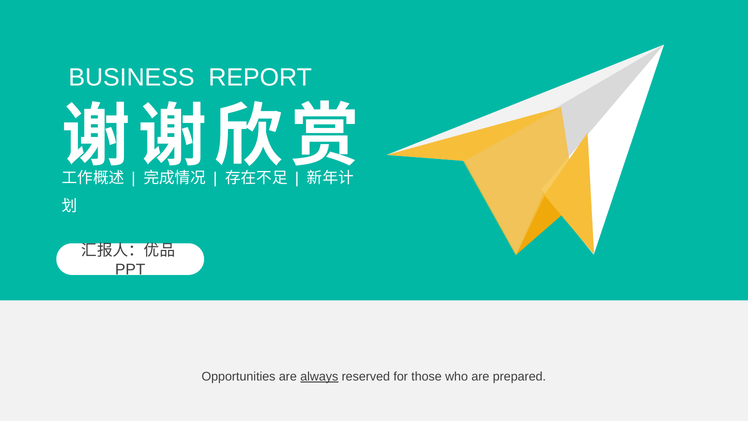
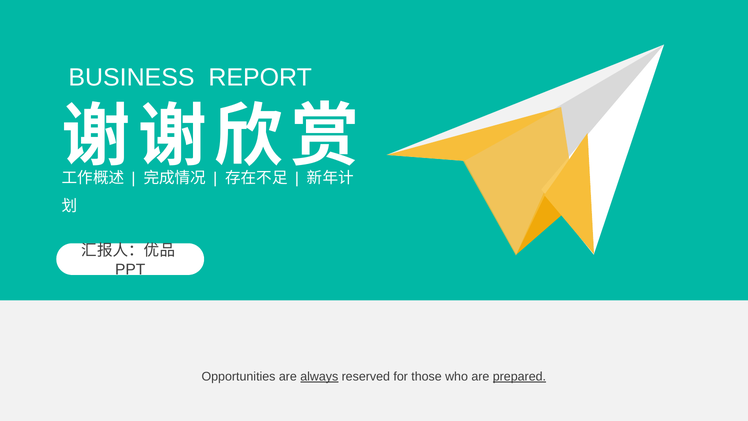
prepared underline: none -> present
